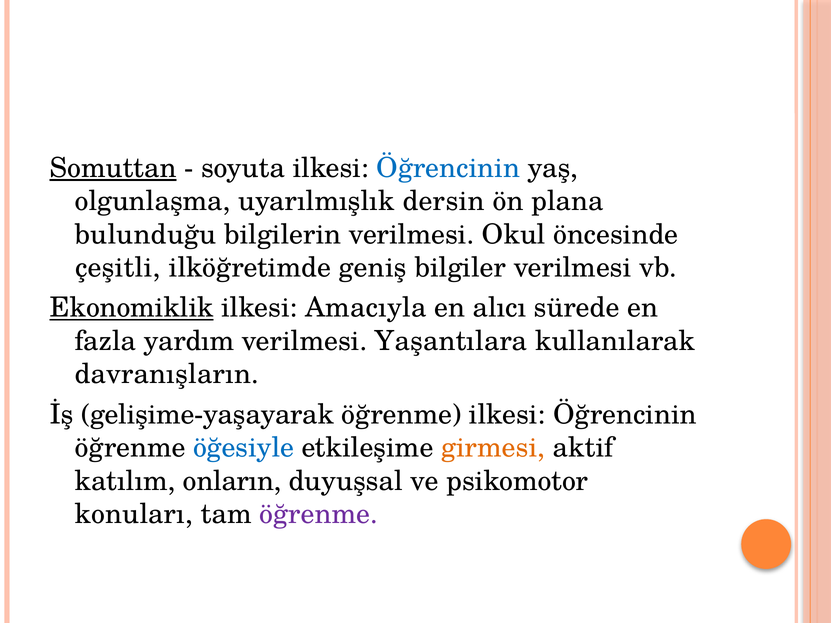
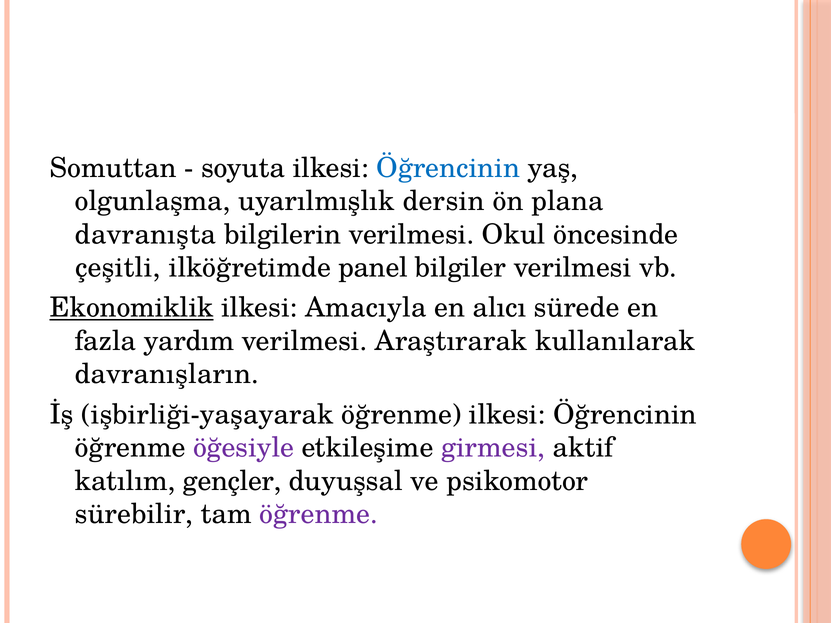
Somuttan underline: present -> none
bulunduğu: bulunduğu -> davranışta
geniş: geniş -> panel
Yaşantılara: Yaşantılara -> Araştırarak
gelişime-yaşayarak: gelişime-yaşayarak -> işbirliği-yaşayarak
öğesiyle colour: blue -> purple
girmesi colour: orange -> purple
onların: onların -> gençler
konuları: konuları -> sürebilir
